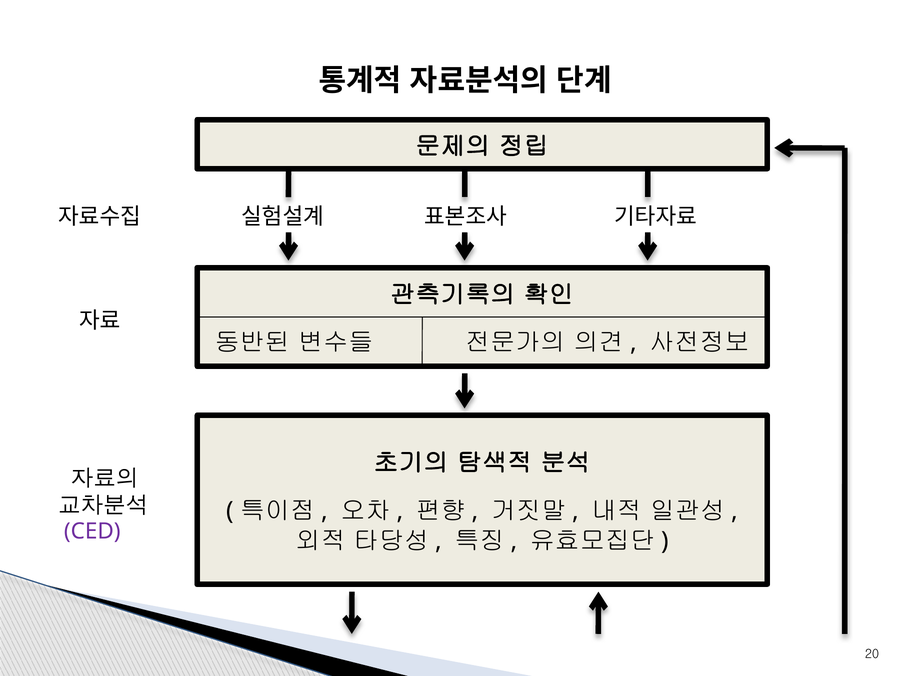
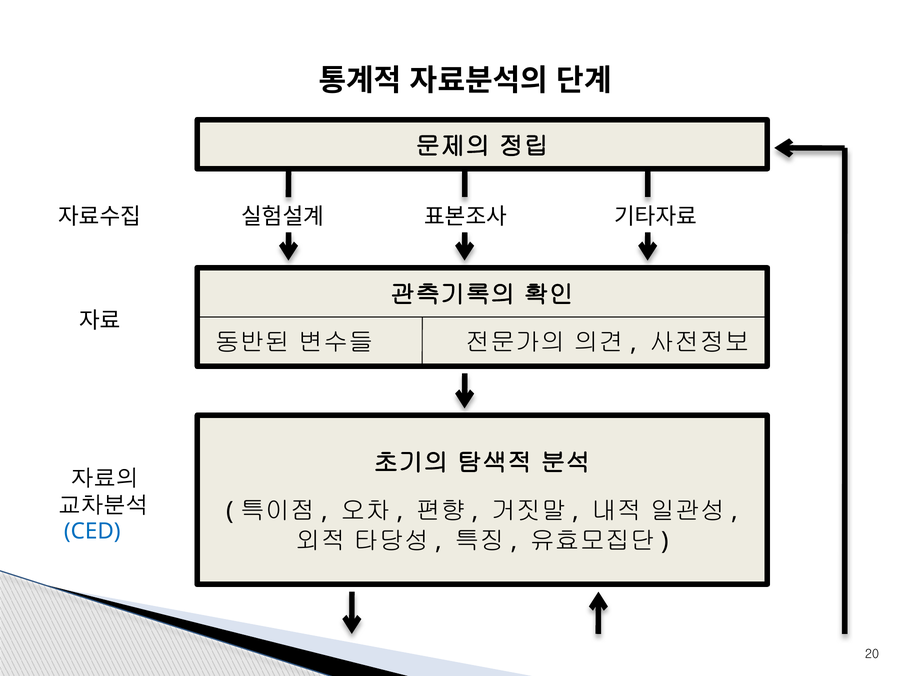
CED colour: purple -> blue
